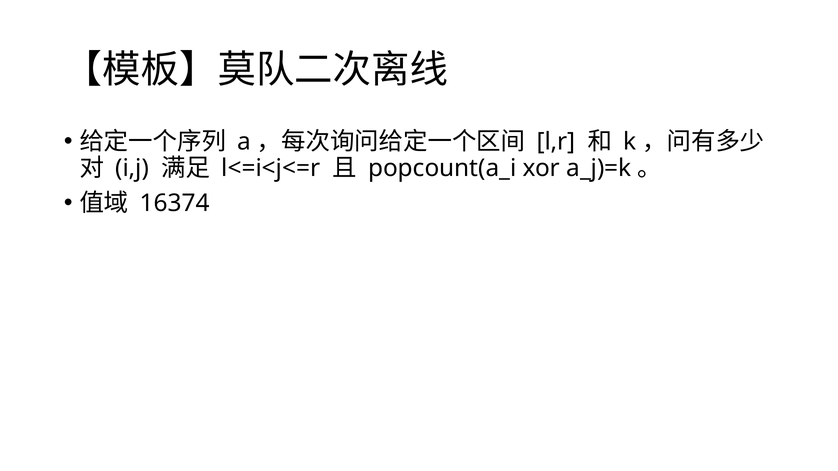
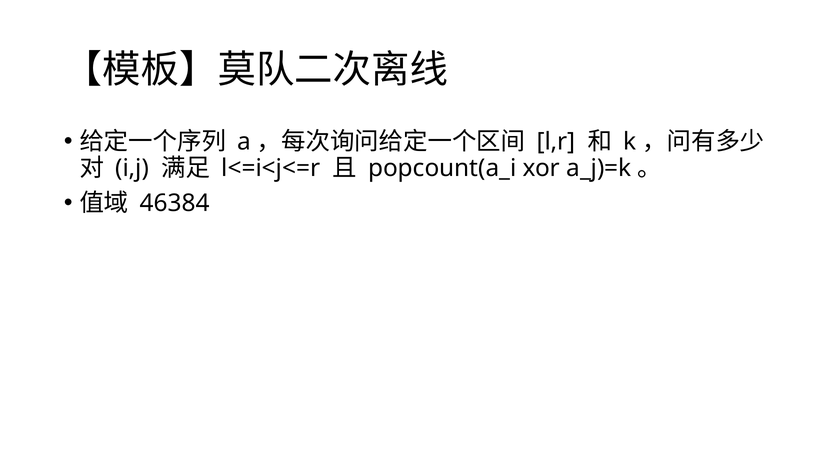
16374: 16374 -> 46384
